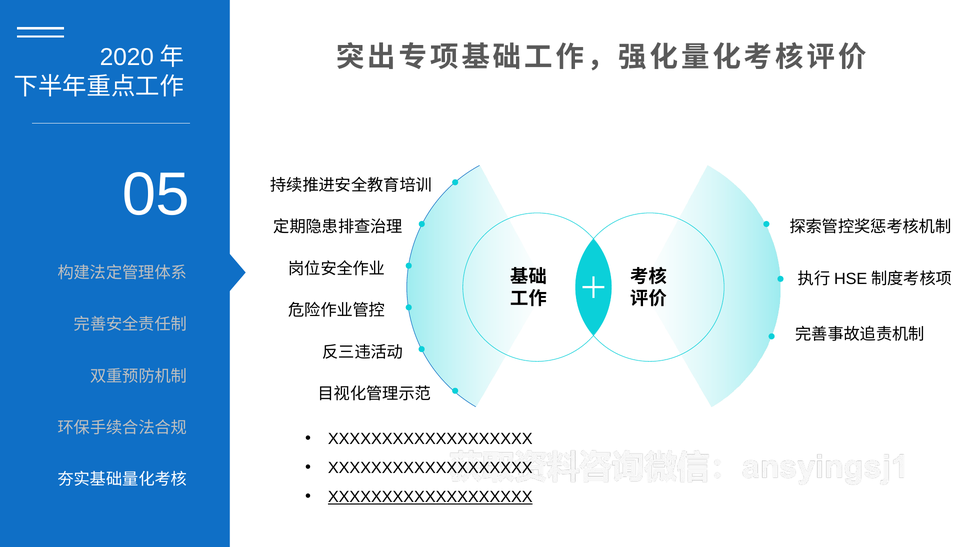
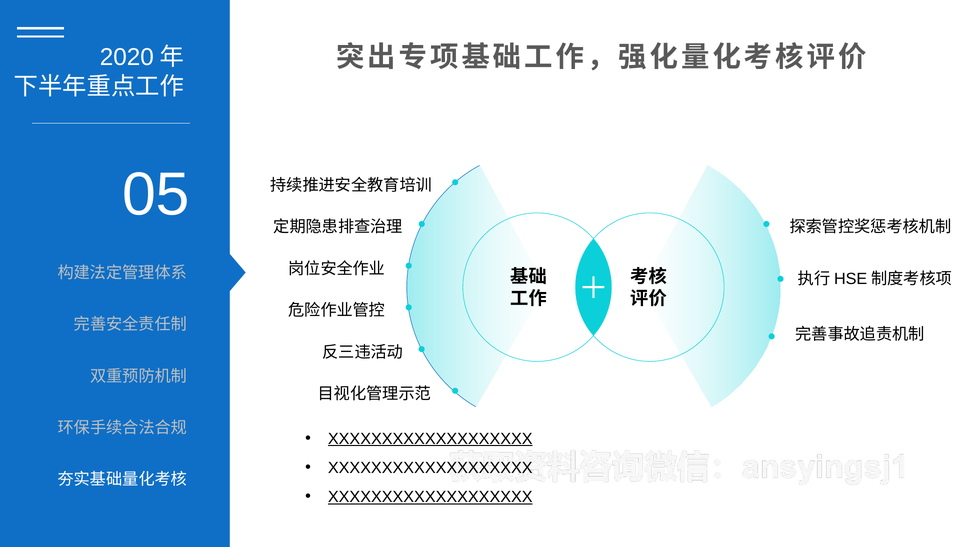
XXXXXXXXXXXXXXXXXXX at (430, 439) underline: none -> present
